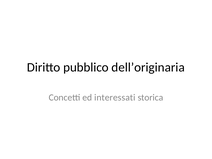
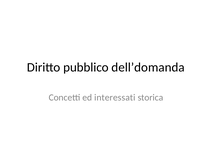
dell’originaria: dell’originaria -> dell’domanda
